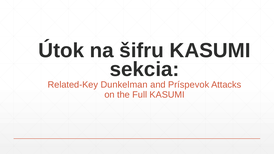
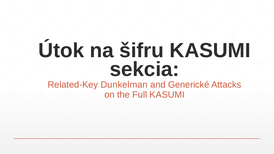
Príspevok: Príspevok -> Generické
